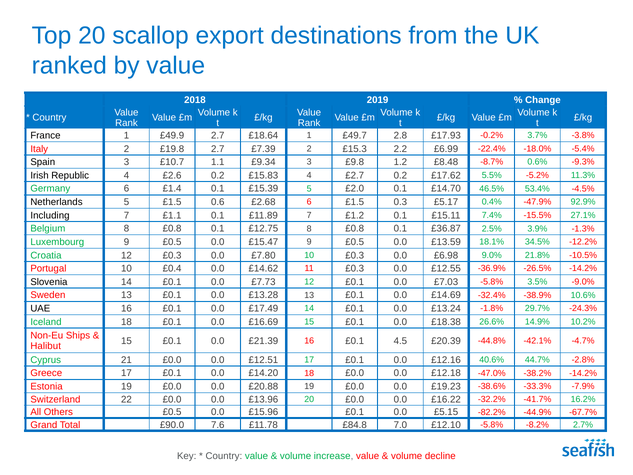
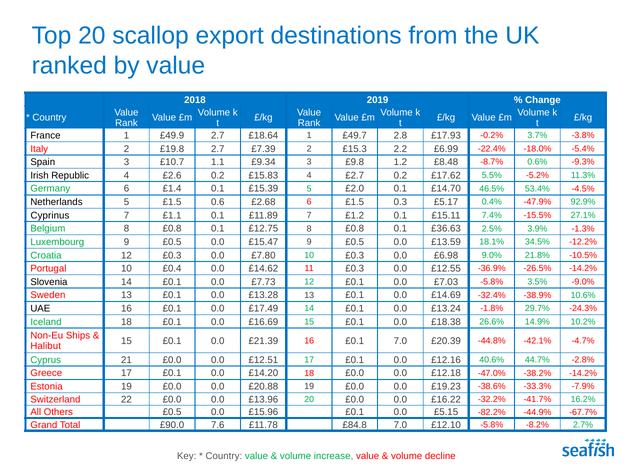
Including: Including -> Cyprinus
£36.87: £36.87 -> £36.63
£0.1 4.5: 4.5 -> 7.0
